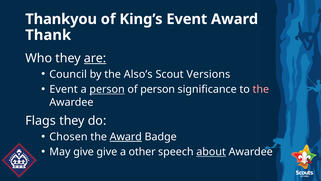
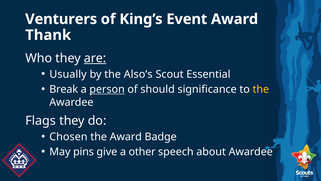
Thankyou: Thankyou -> Venturers
Council: Council -> Usually
Versions: Versions -> Essential
Event at (64, 89): Event -> Break
of person: person -> should
the at (261, 89) colour: pink -> yellow
Award at (126, 137) underline: present -> none
May give: give -> pins
about underline: present -> none
